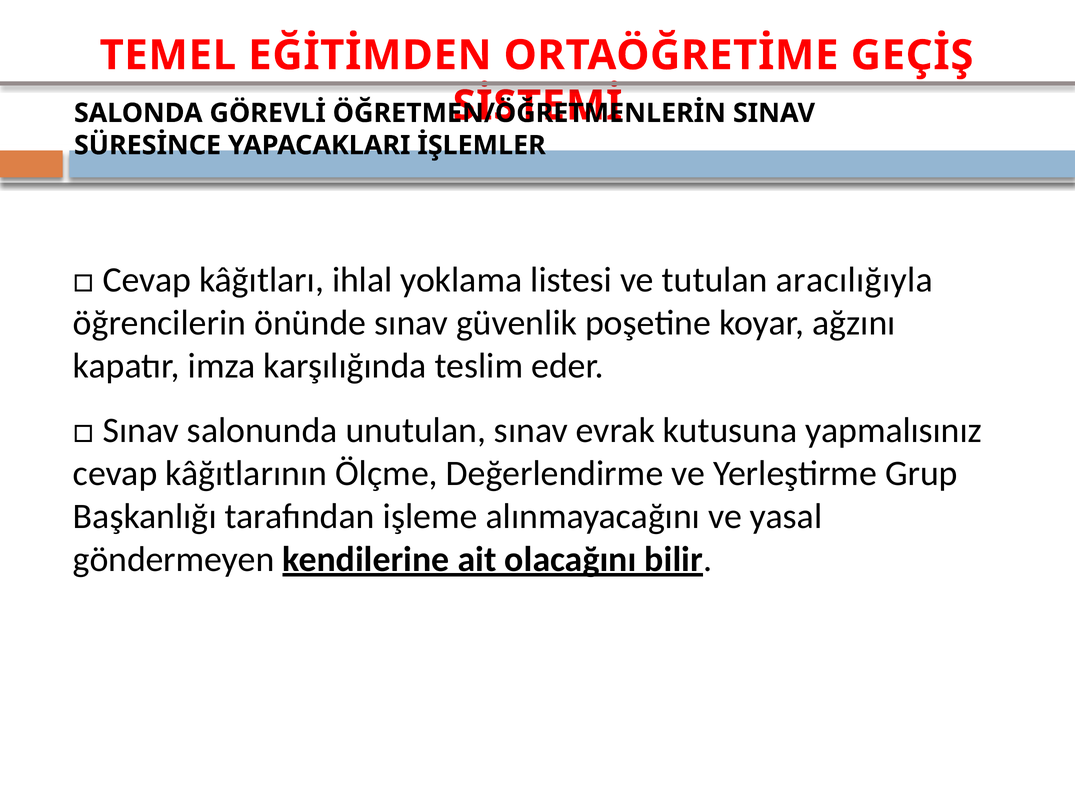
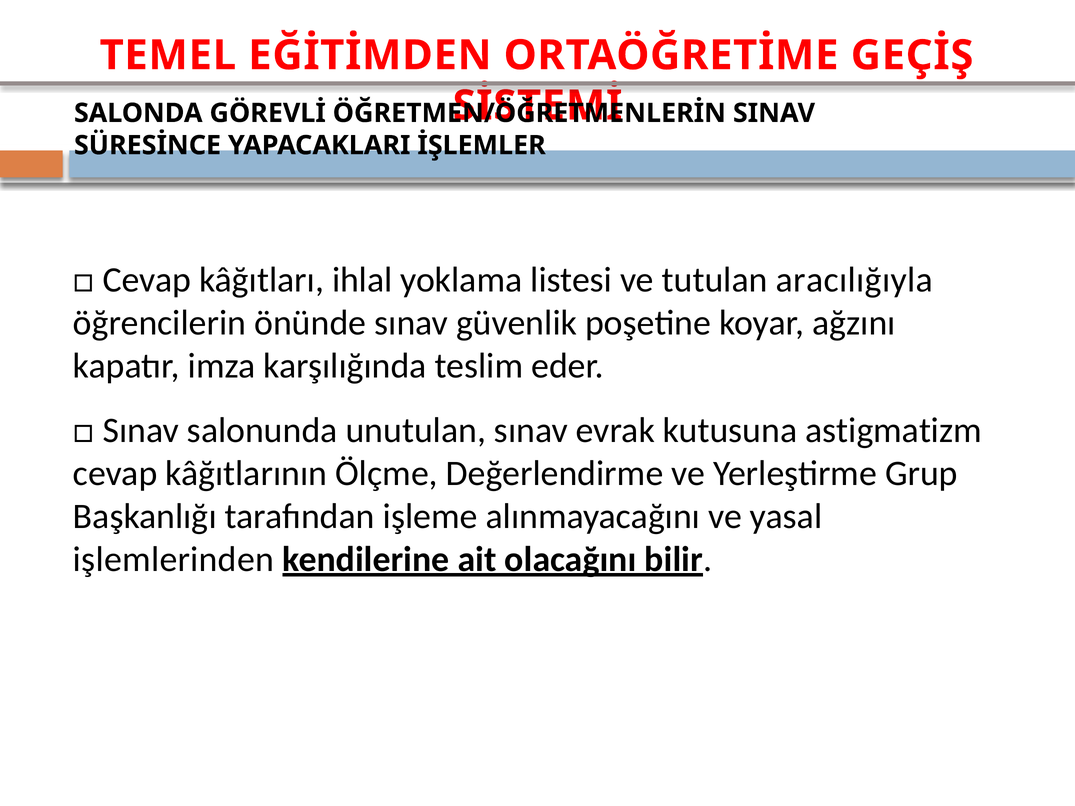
yapmalısınız: yapmalısınız -> astigmatizm
göndermeyen: göndermeyen -> işlemlerinden
